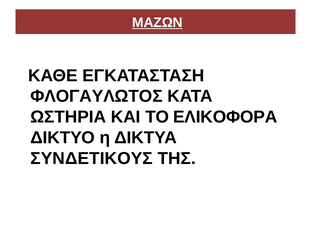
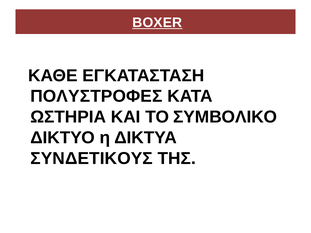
ΜΑΖΩΝ: ΜΑΖΩΝ -> ΒΟΧΕR
ΦΛΟΓΑΥΛΩΤΟΣ: ΦΛΟΓΑΥΛΩΤΟΣ -> ΠΟΛΥΣΤΡΟΦΕΣ
ΕΛΙΚΟΦΟΡΑ: ΕΛΙΚΟΦΟΡΑ -> ΣΥΜΒΟΛΙΚΟ
